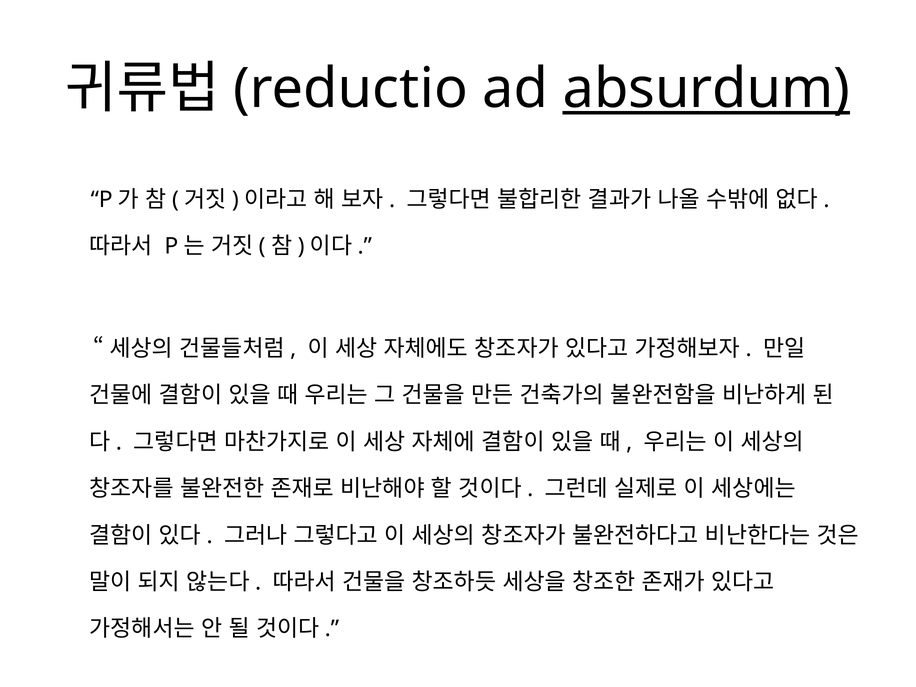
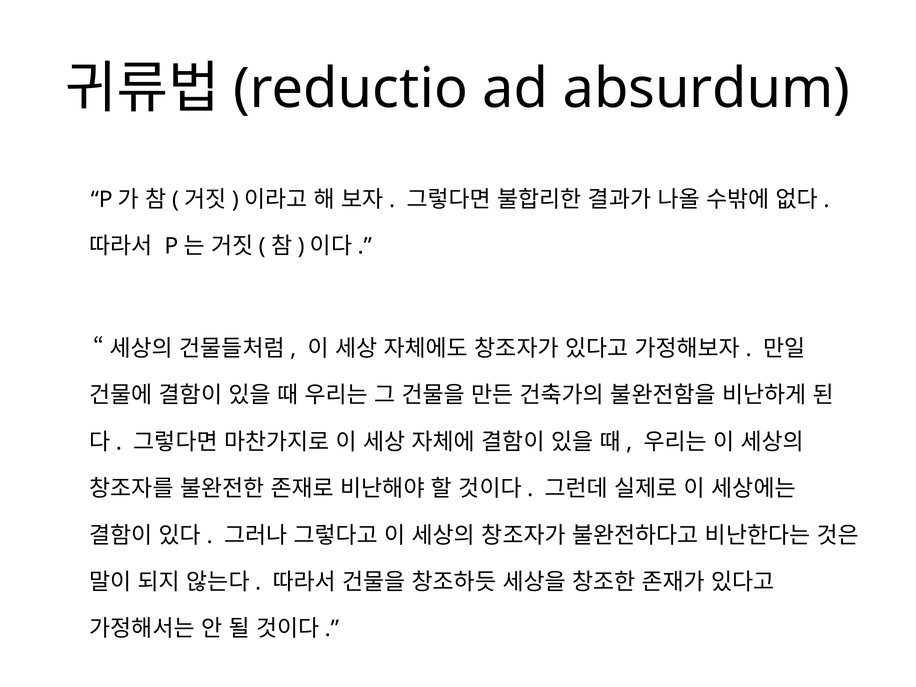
absurdum underline: present -> none
